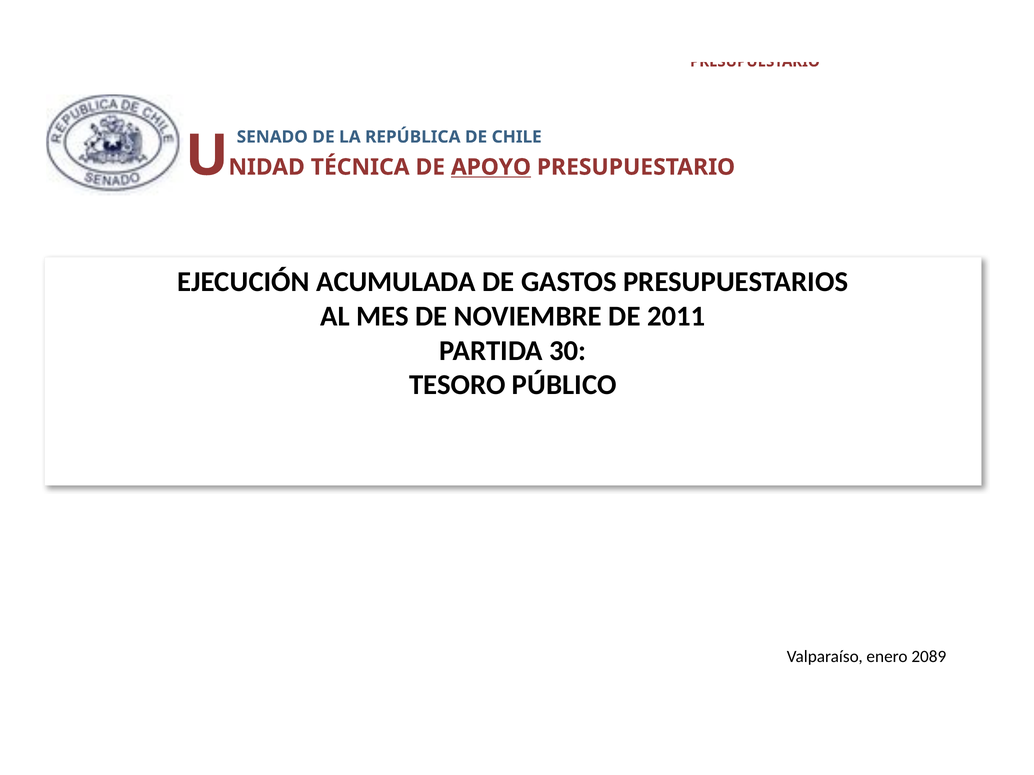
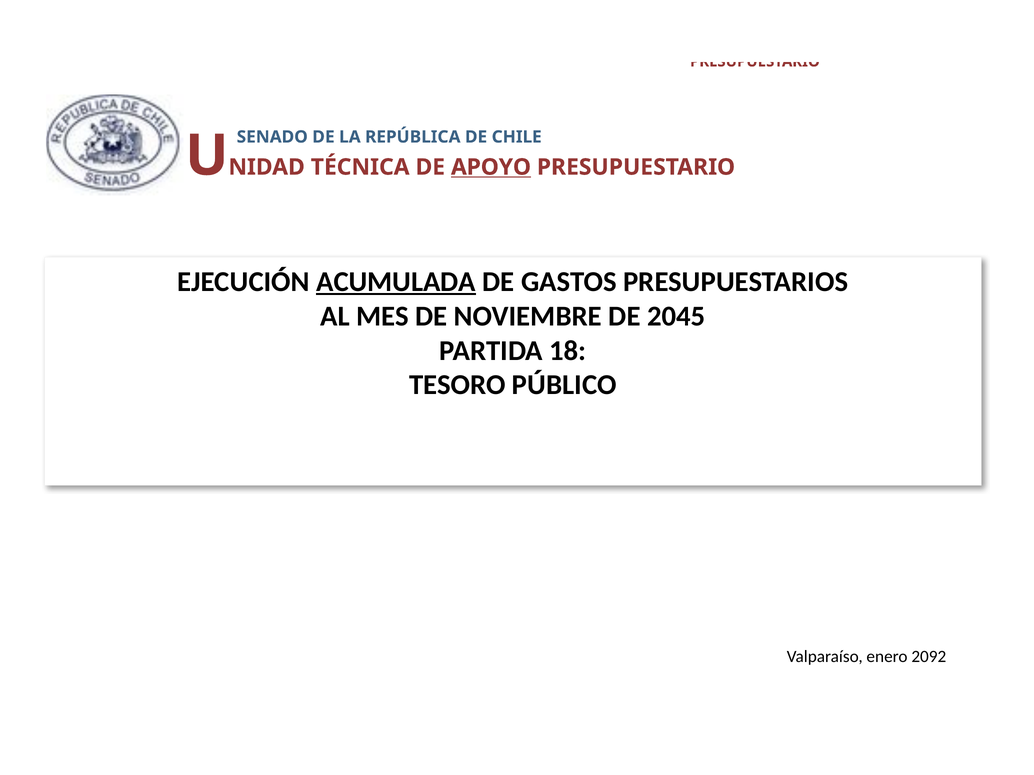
ACUMULADA underline: none -> present
2011: 2011 -> 2045
30: 30 -> 18
2089: 2089 -> 2092
